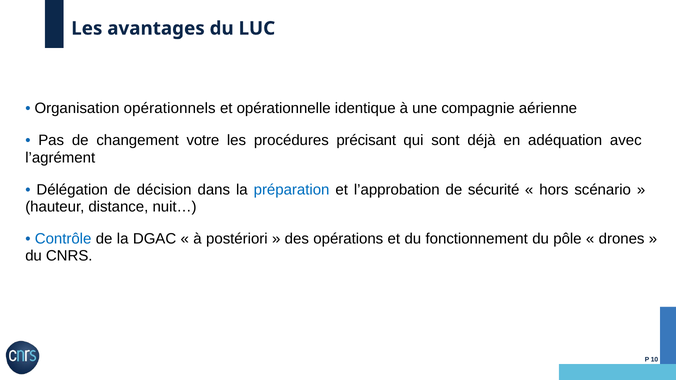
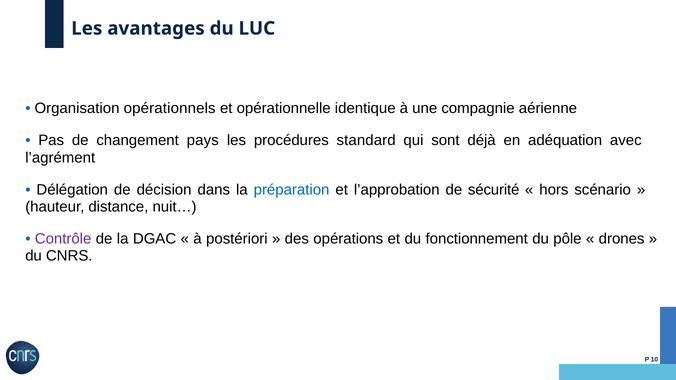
votre: votre -> pays
précisant: précisant -> standard
Contrôle colour: blue -> purple
